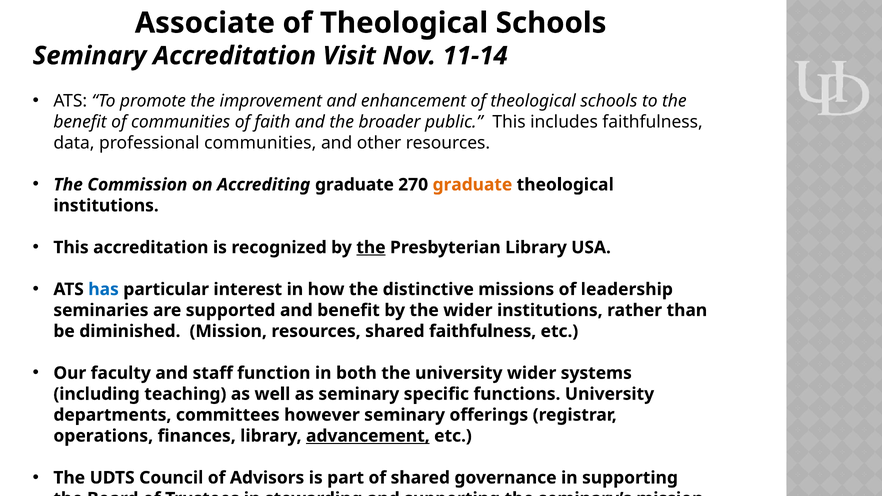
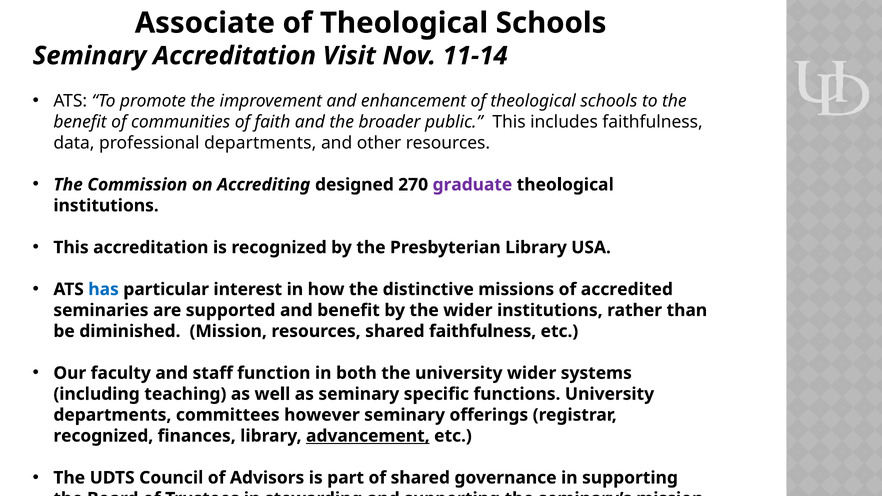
professional communities: communities -> departments
Accrediting graduate: graduate -> designed
graduate at (472, 185) colour: orange -> purple
the at (371, 248) underline: present -> none
leadership: leadership -> accredited
operations at (103, 436): operations -> recognized
